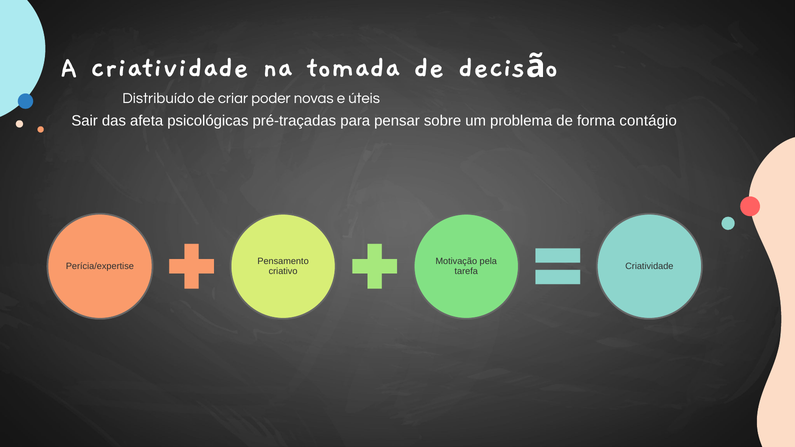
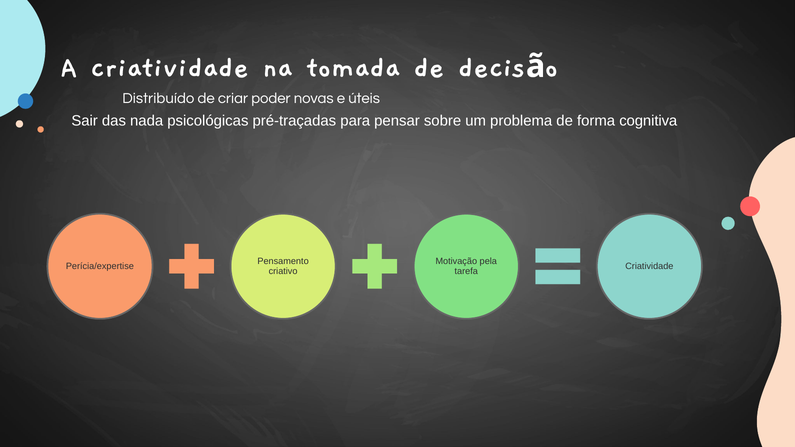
afeta: afeta -> nada
contágio: contágio -> cognitiva
